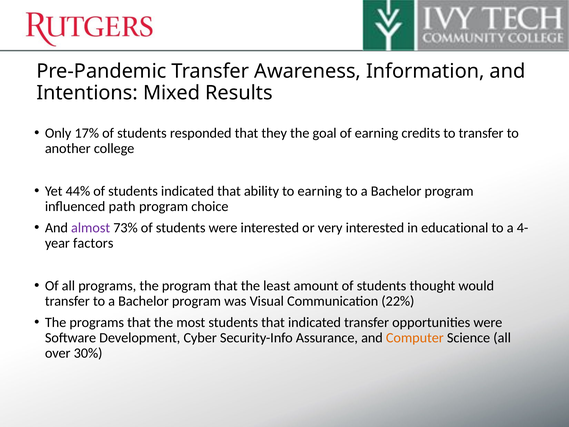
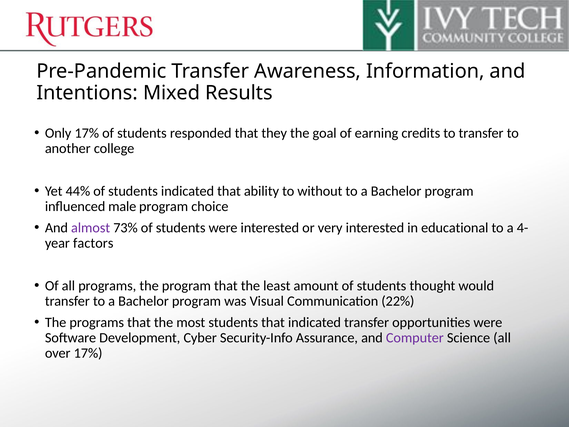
to earning: earning -> without
path: path -> male
Computer colour: orange -> purple
over 30%: 30% -> 17%
